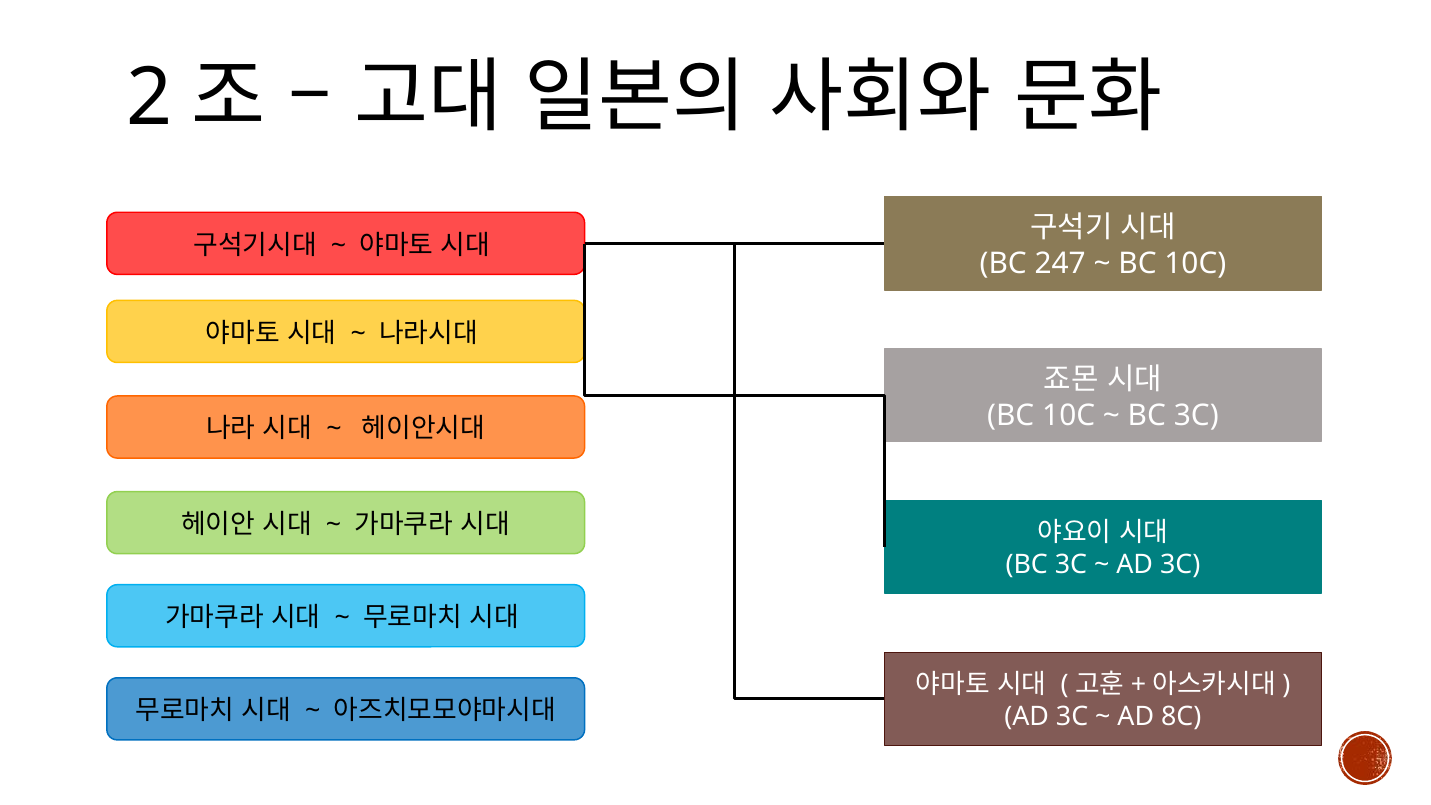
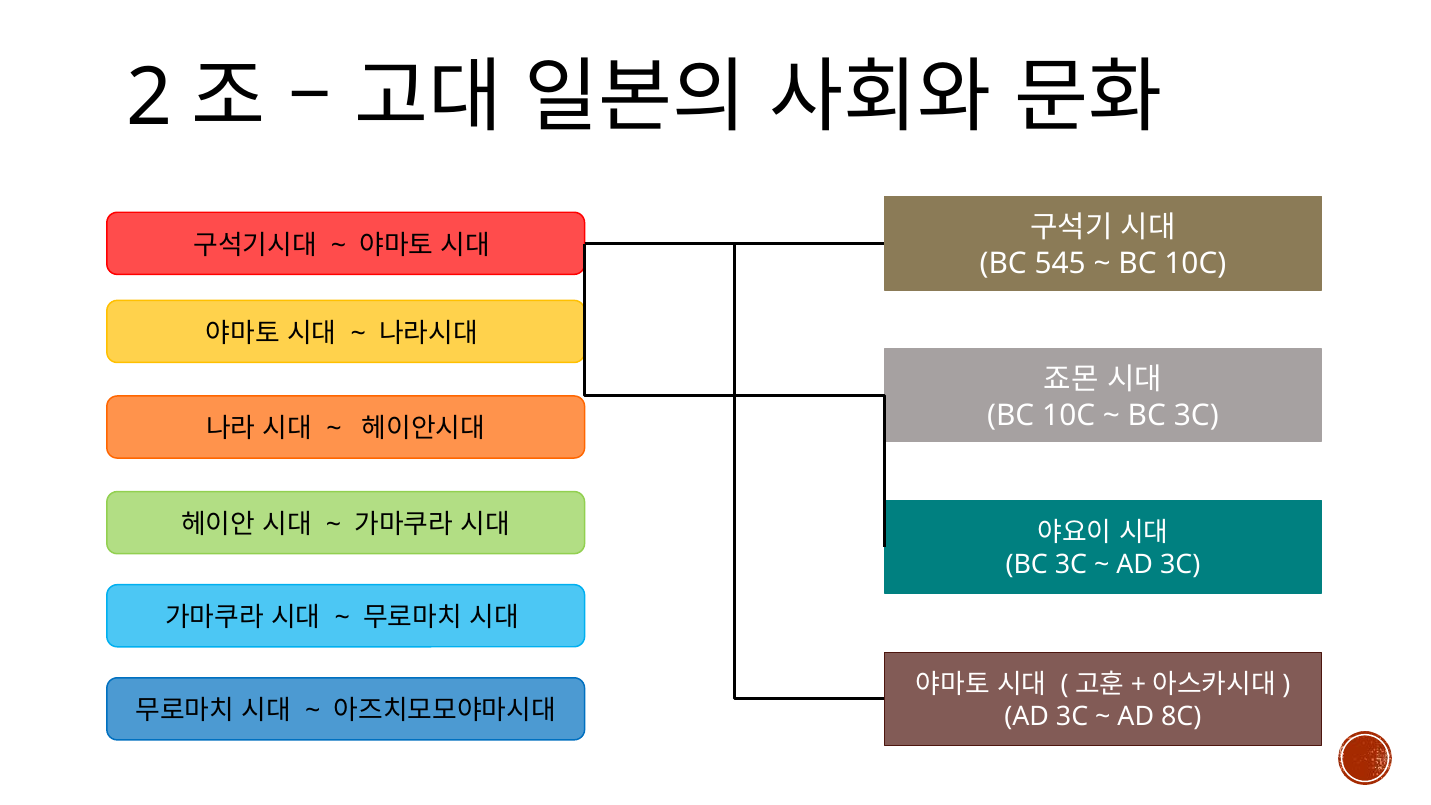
247: 247 -> 545
